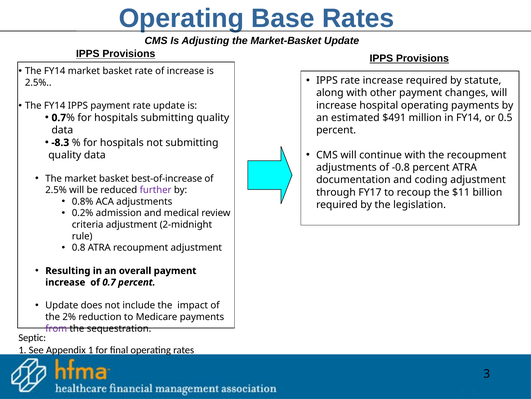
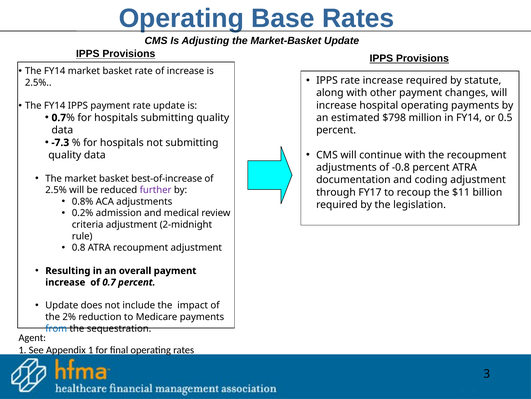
$491: $491 -> $798
-8.3: -8.3 -> -7.3
from colour: purple -> blue
Septic: Septic -> Agent
